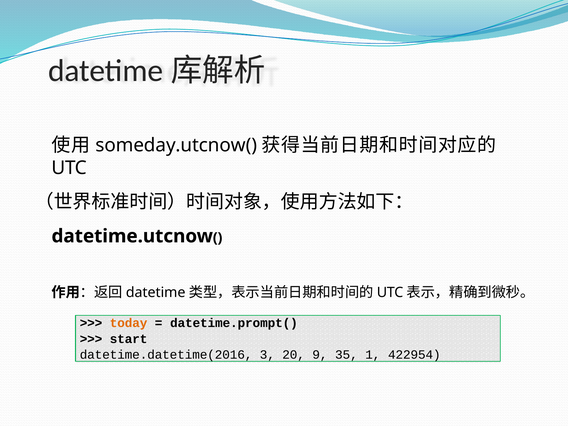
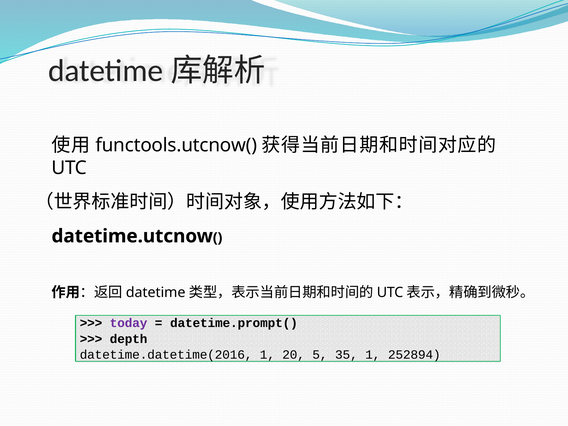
someday.utcnow(: someday.utcnow( -> functools.utcnow(
today colour: orange -> purple
start: start -> depth
datetime.datetime(2016 3: 3 -> 1
9: 9 -> 5
422954: 422954 -> 252894
